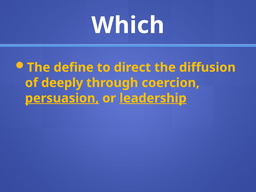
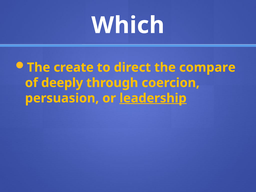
define: define -> create
diffusion: diffusion -> compare
persuasion underline: present -> none
